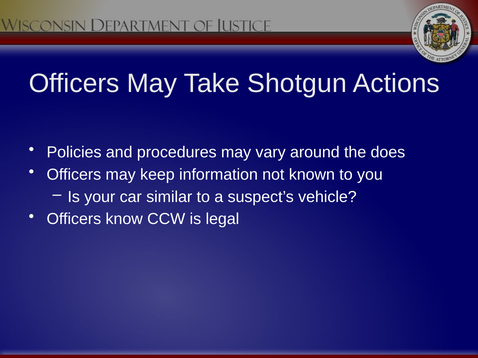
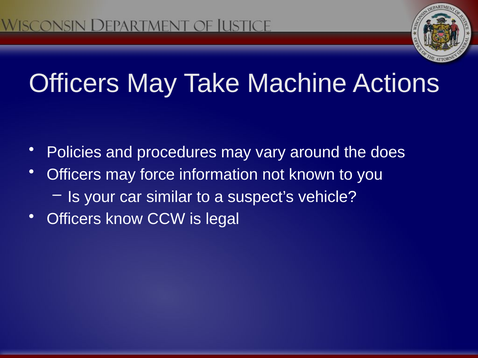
Shotgun: Shotgun -> Machine
keep: keep -> force
